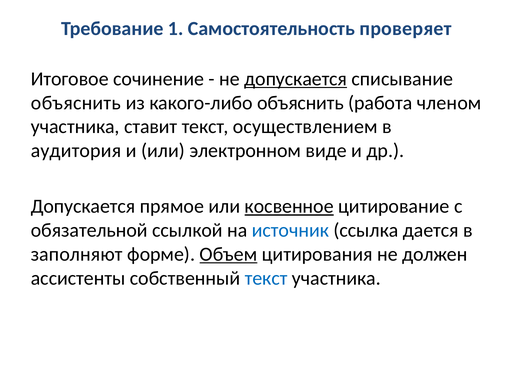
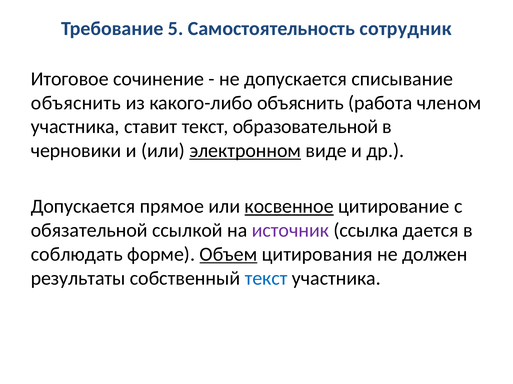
1: 1 -> 5
проверяет: проверяет -> сотрудник
допускается at (296, 79) underline: present -> none
осуществлением: осуществлением -> образовательной
аудитория: аудитория -> черновики
электронном underline: none -> present
источник colour: blue -> purple
заполняют: заполняют -> соблюдать
ассистенты: ассистенты -> результаты
